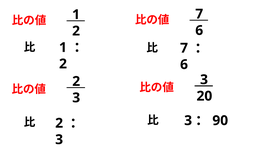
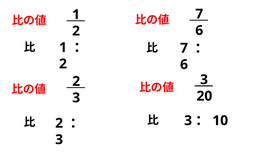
90: 90 -> 10
